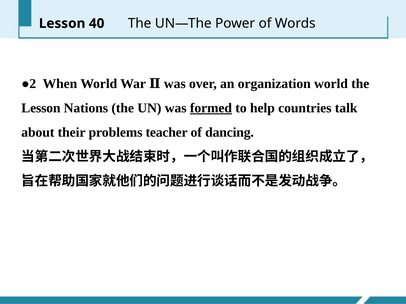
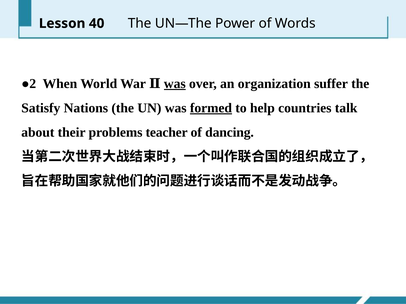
was at (175, 84) underline: none -> present
organization world: world -> suffer
Lesson at (41, 108): Lesson -> Satisfy
